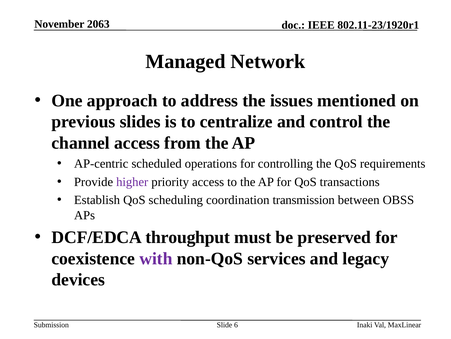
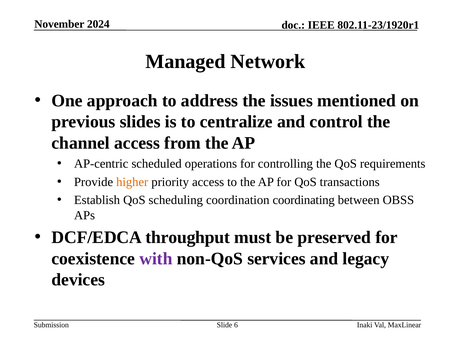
2063: 2063 -> 2024
higher colour: purple -> orange
transmission: transmission -> coordinating
